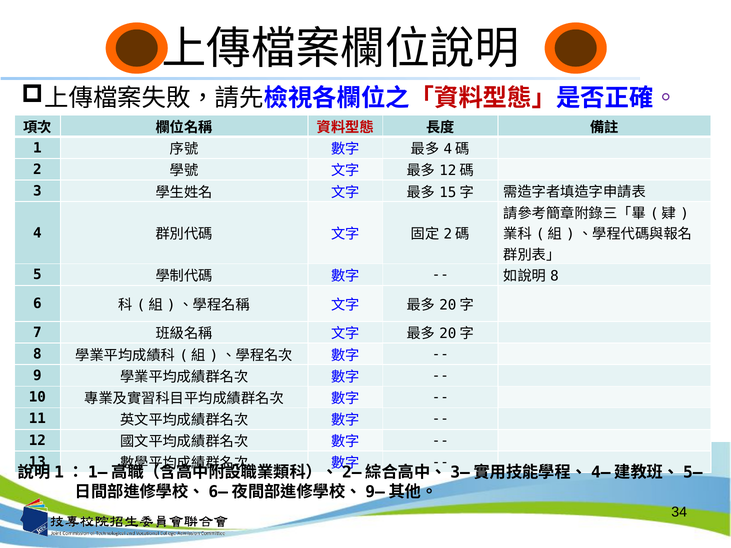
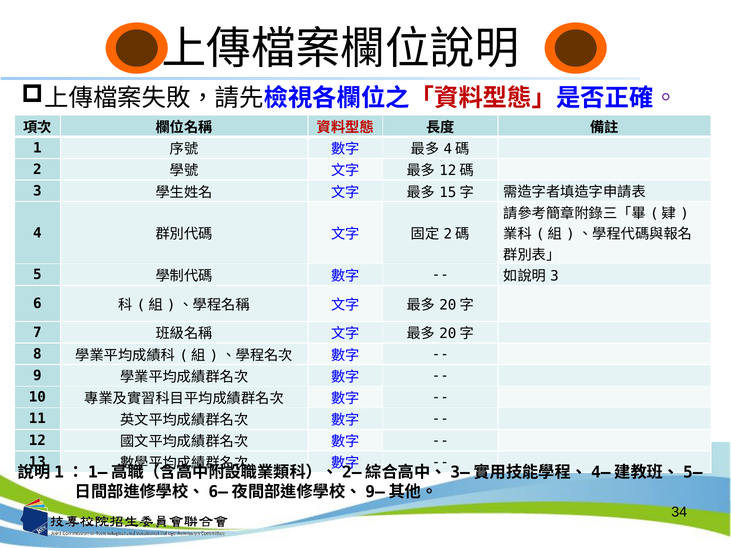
8 at (555, 276): 8 -> 3
